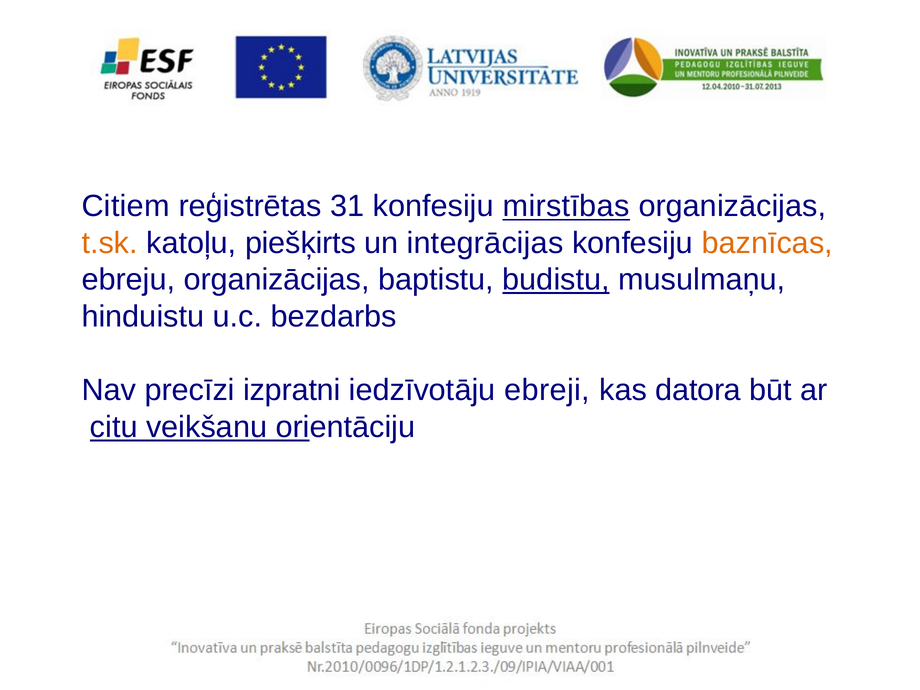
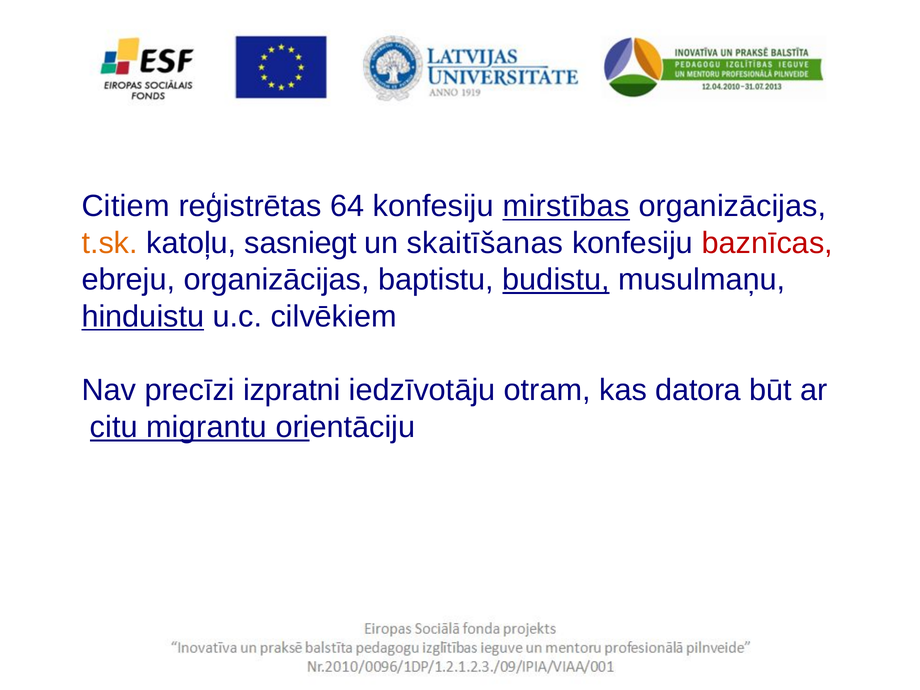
31: 31 -> 64
piešķirts: piešķirts -> sasniegt
integrācijas: integrācijas -> skaitīšanas
baznīcas colour: orange -> red
hinduistu underline: none -> present
bezdarbs: bezdarbs -> cilvēkiem
ebreji: ebreji -> otram
veikšanu: veikšanu -> migrantu
